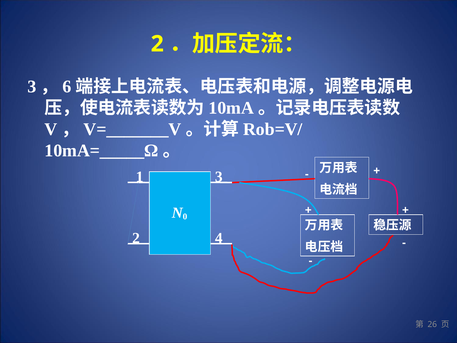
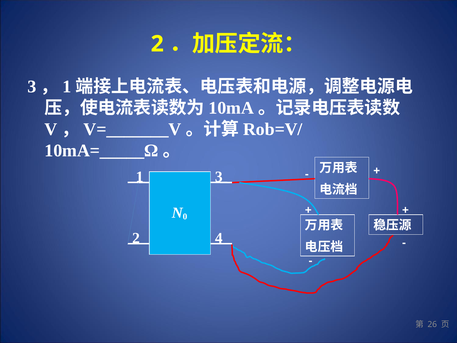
6 at (67, 87): 6 -> 1
